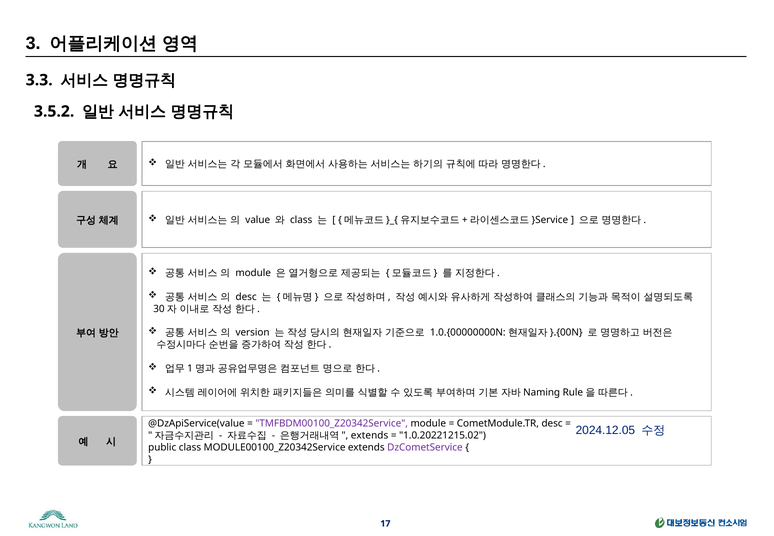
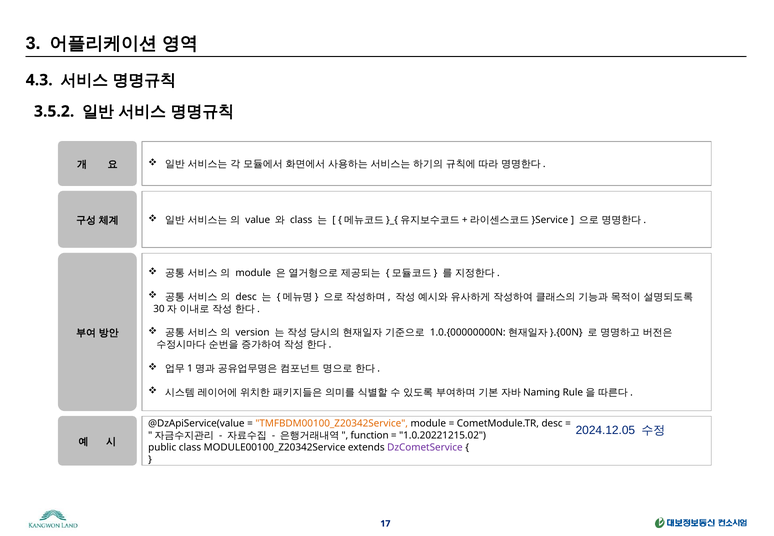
3.3: 3.3 -> 4.3
TMFBDM00100_Z20342Service colour: purple -> orange
extends at (370, 435): extends -> function
